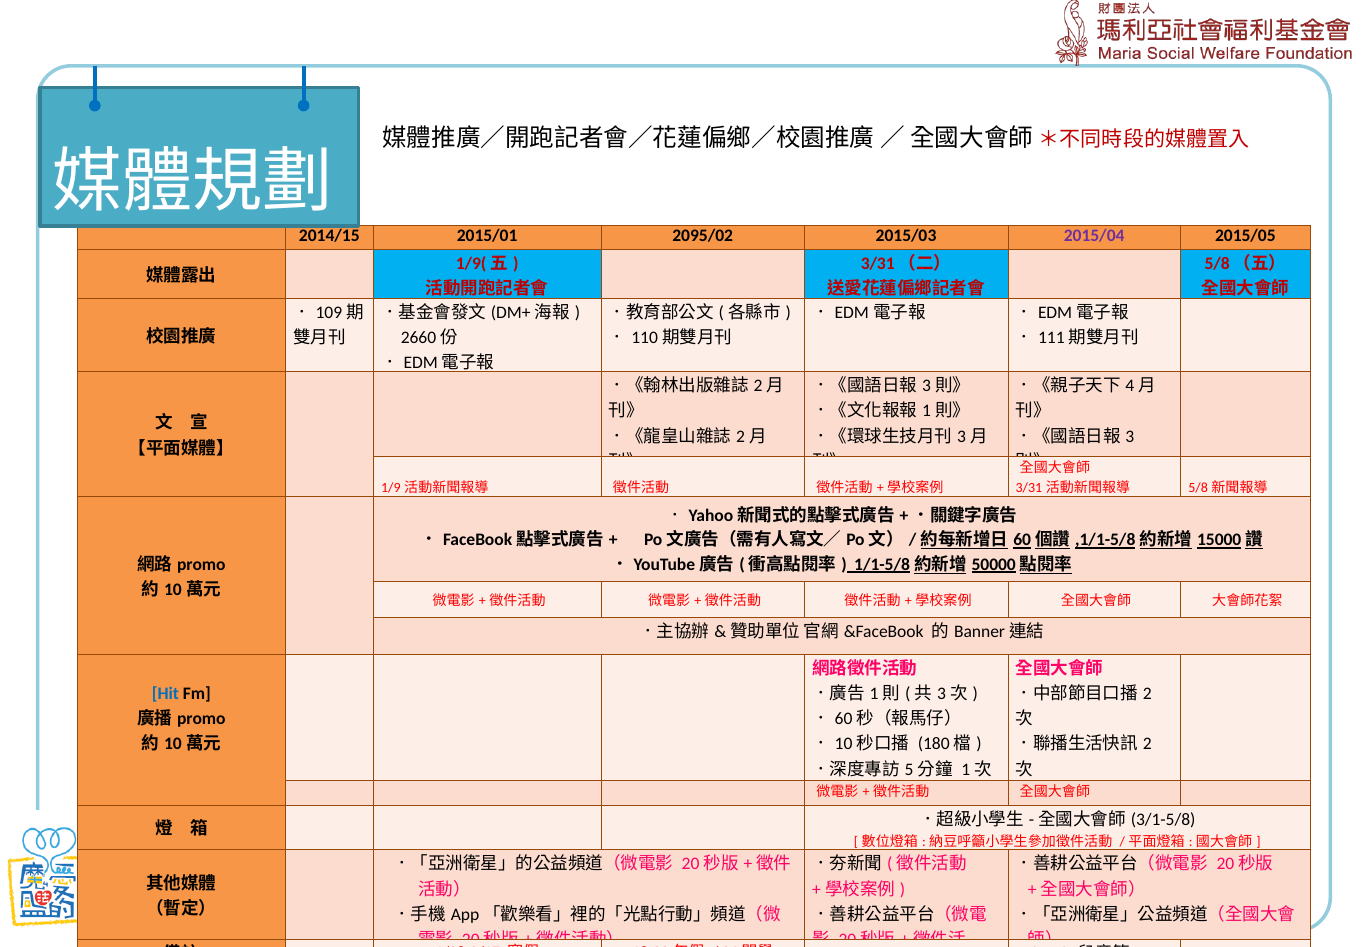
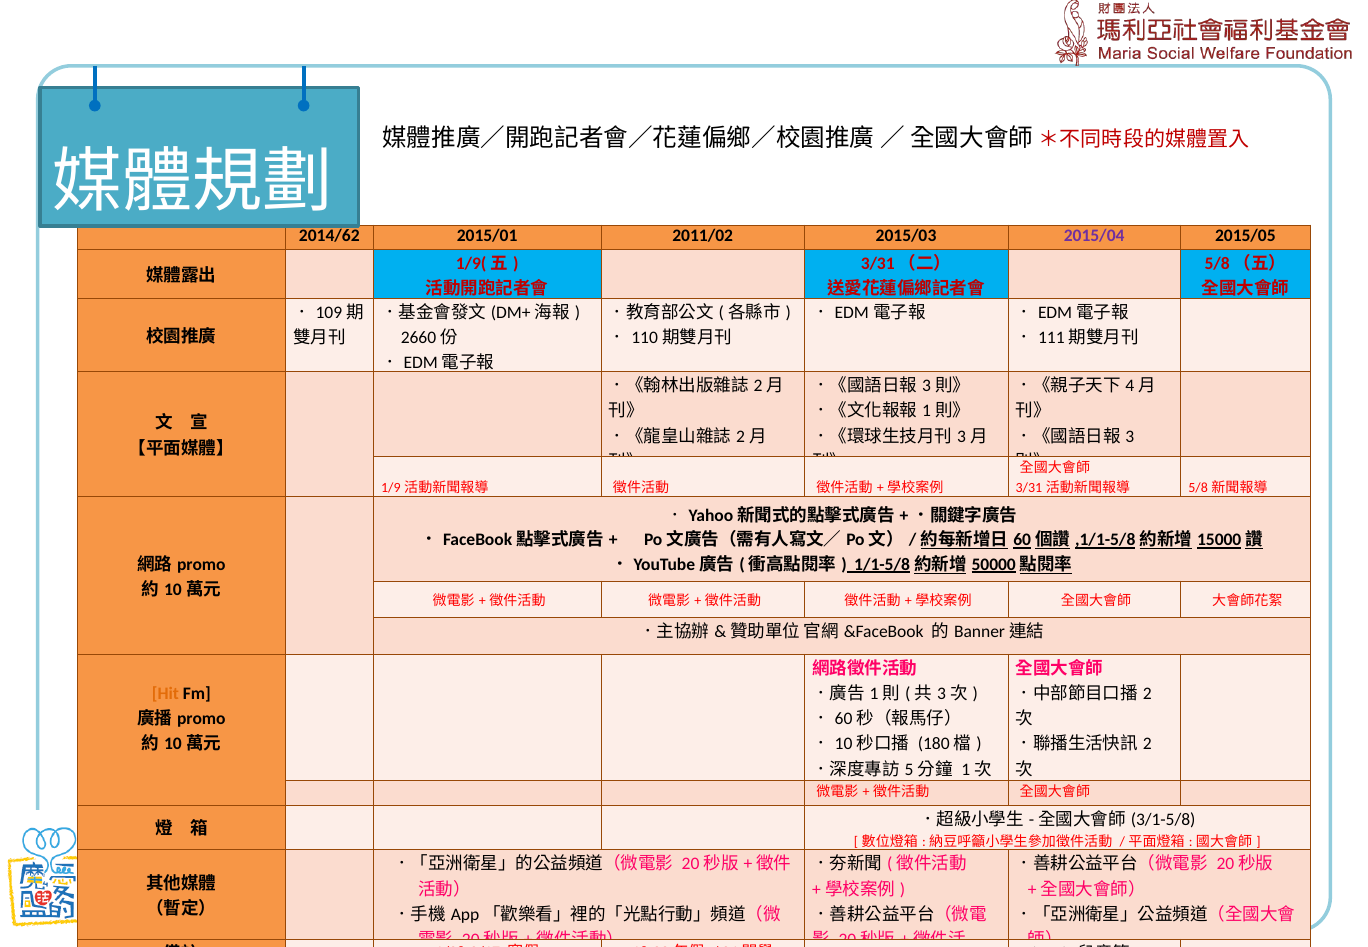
2014/15: 2014/15 -> 2014/62
2095/02: 2095/02 -> 2011/02
Hit colour: blue -> orange
